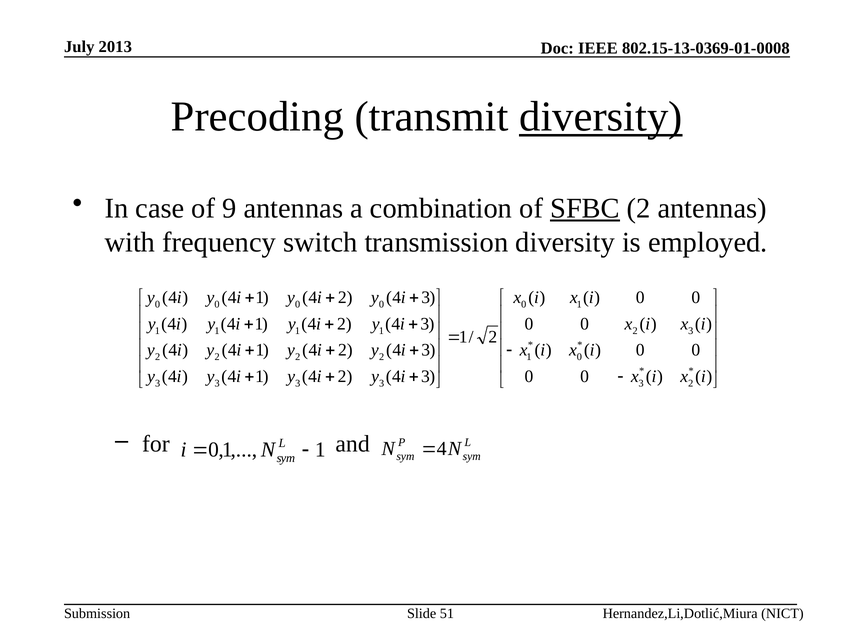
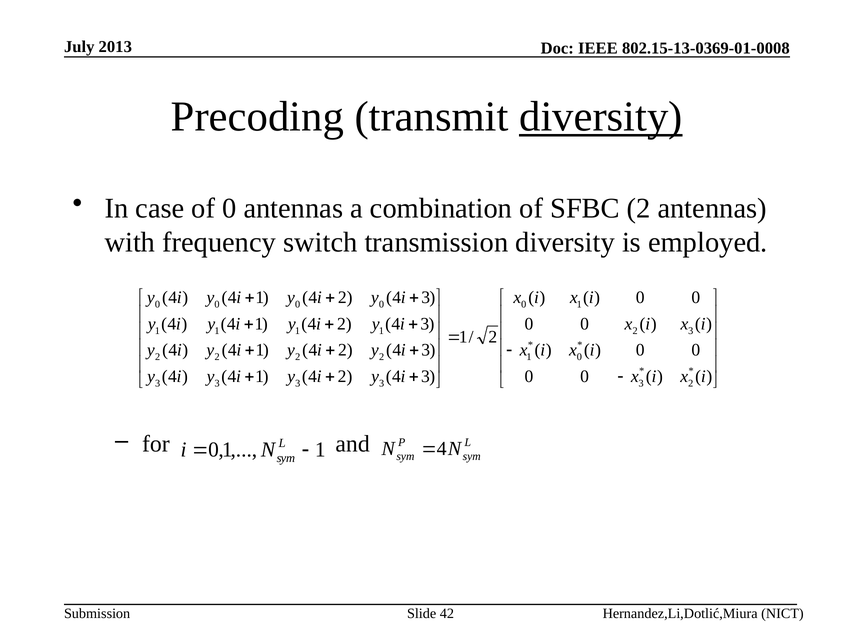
of 9: 9 -> 0
SFBC underline: present -> none
51: 51 -> 42
